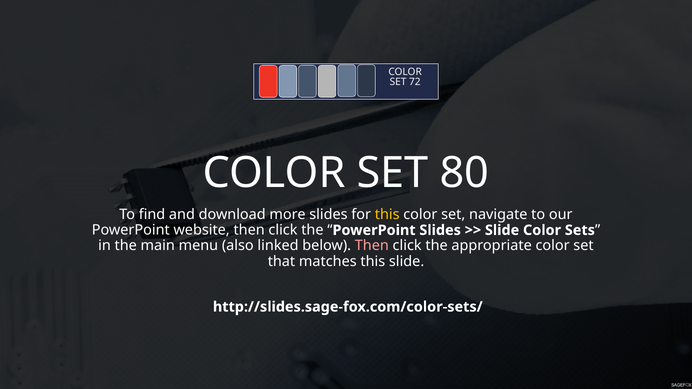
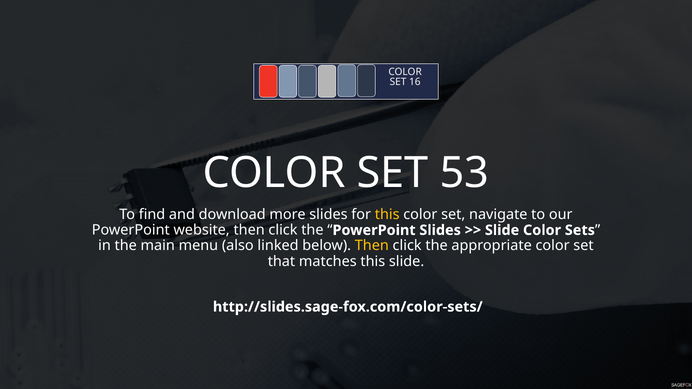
72: 72 -> 16
80: 80 -> 53
Then at (372, 246) colour: pink -> yellow
